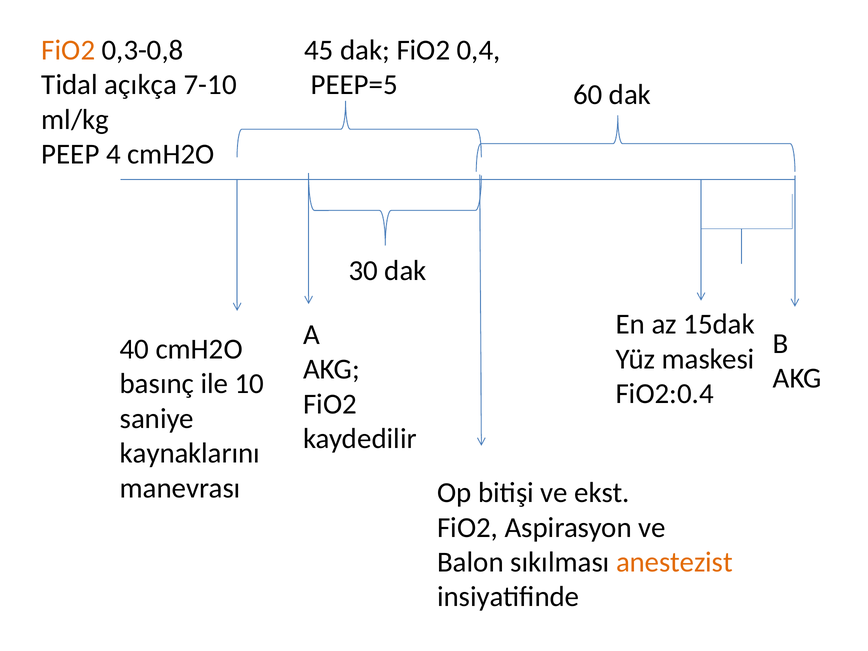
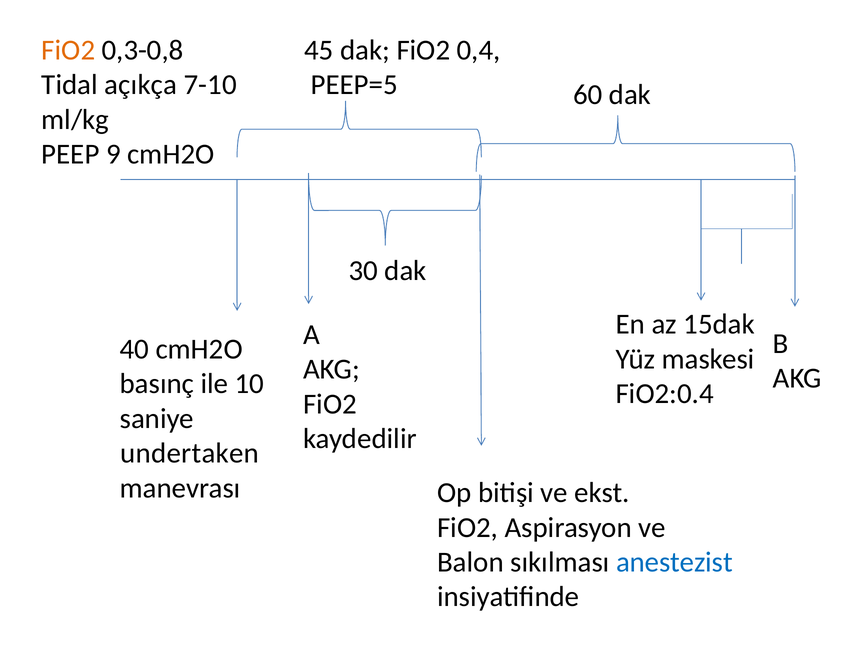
4: 4 -> 9
kaynaklarını: kaynaklarını -> undertaken
anestezist colour: orange -> blue
